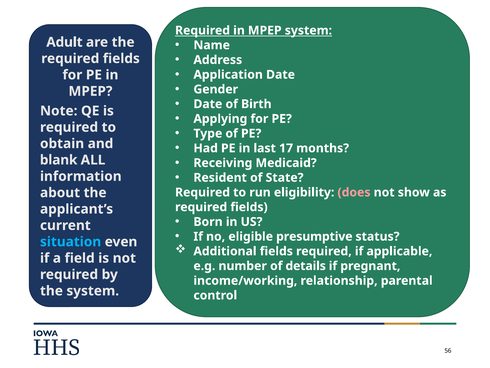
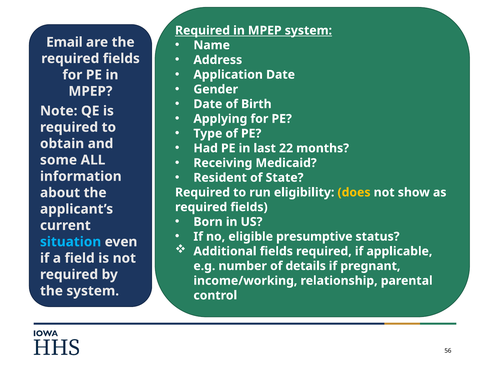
Adult: Adult -> Email
17: 17 -> 22
blank: blank -> some
does colour: pink -> yellow
